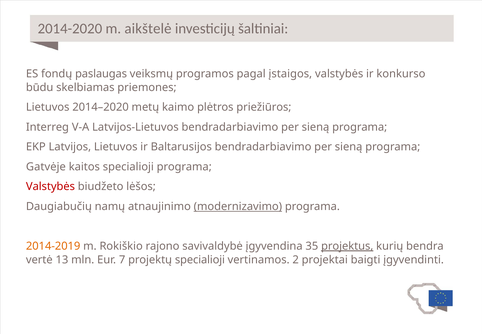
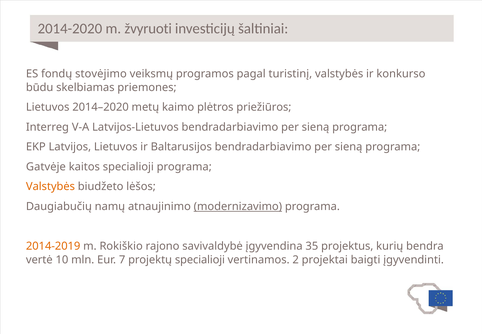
aikštelė: aikštelė -> žvyruoti
paslaugas: paslaugas -> stovėjimo
įstaigos: įstaigos -> turistinį
Valstybės at (50, 186) colour: red -> orange
projektus underline: present -> none
13: 13 -> 10
